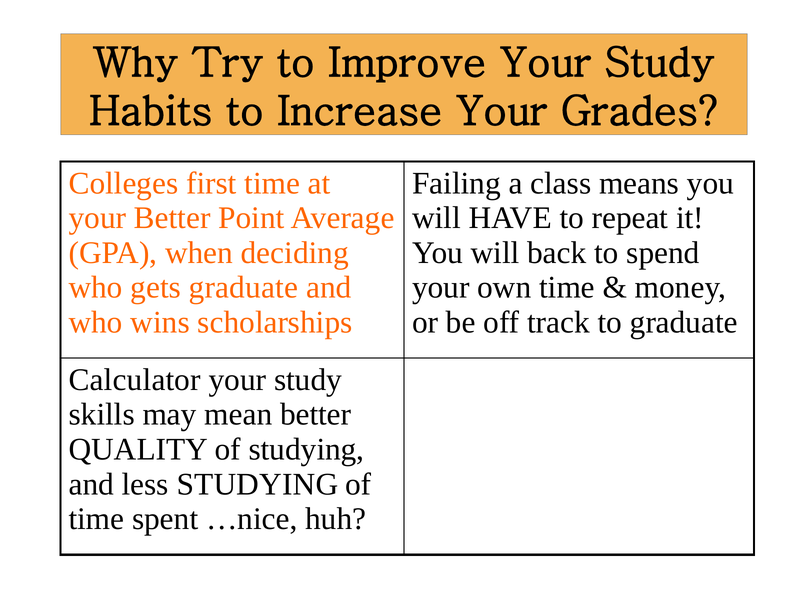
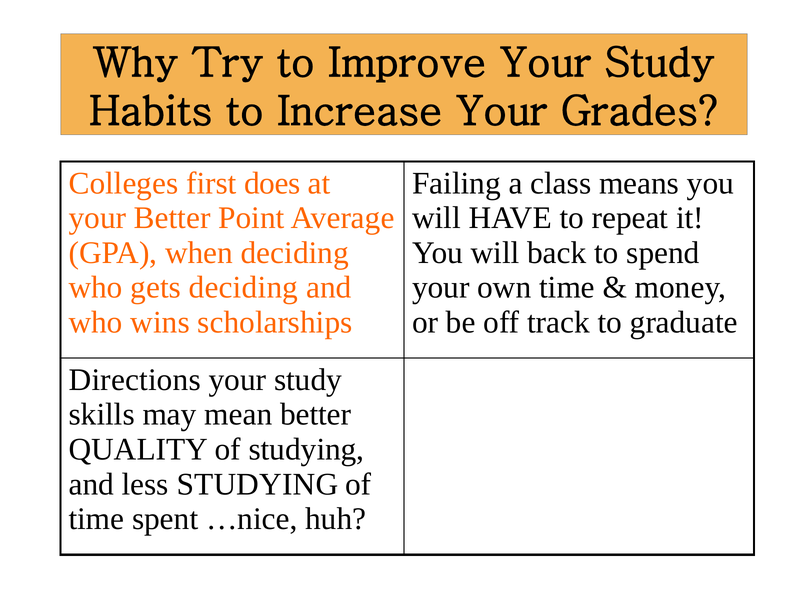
first time: time -> does
gets graduate: graduate -> deciding
Calculator: Calculator -> Directions
